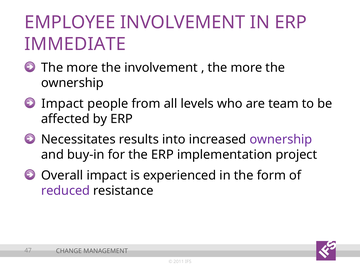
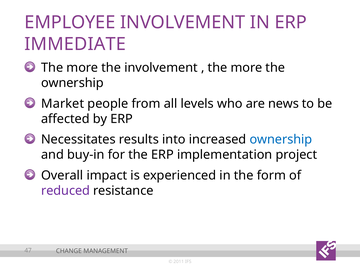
Impact at (63, 104): Impact -> Market
team: team -> news
ownership at (281, 140) colour: purple -> blue
